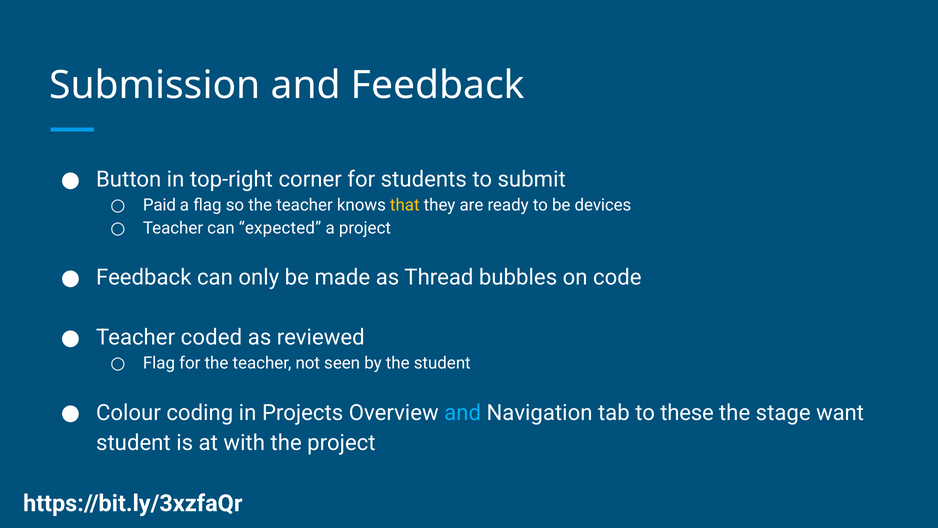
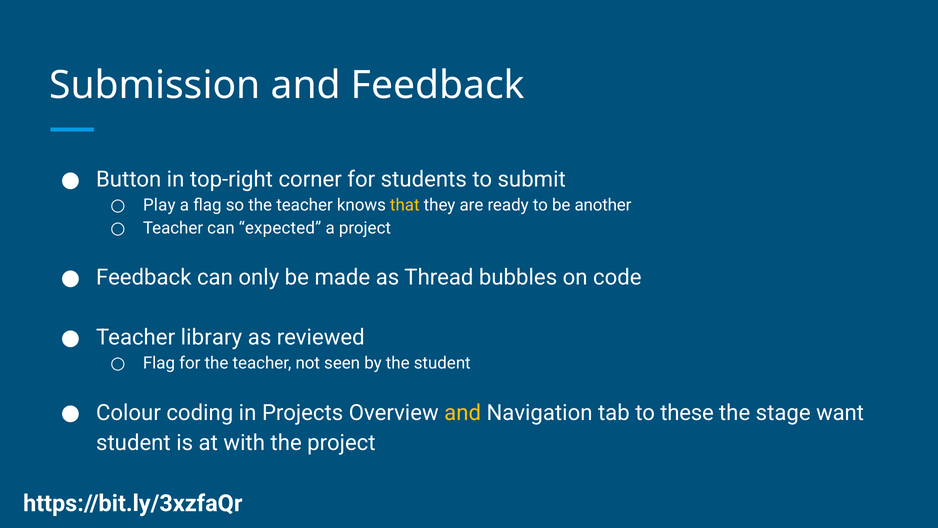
Paid: Paid -> Play
devices: devices -> another
coded: coded -> library
and at (463, 413) colour: light blue -> yellow
